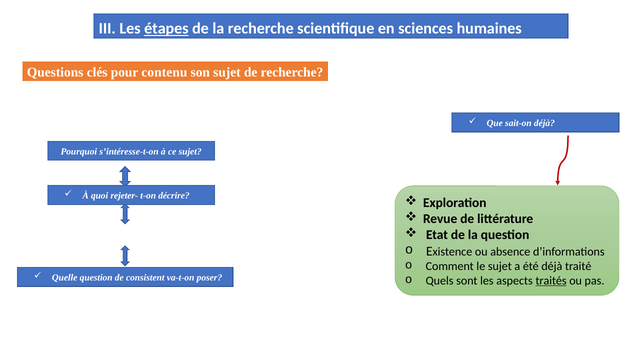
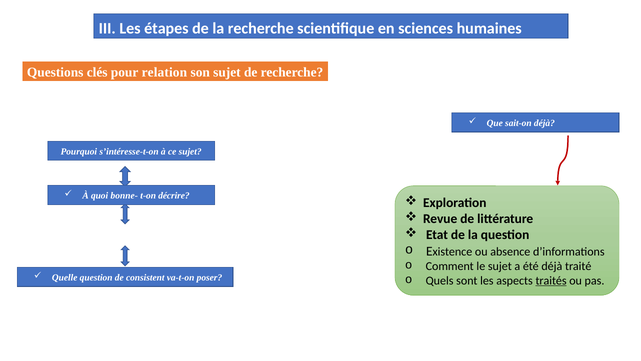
étapes underline: present -> none
contenu: contenu -> relation
rejeter-: rejeter- -> bonne-
